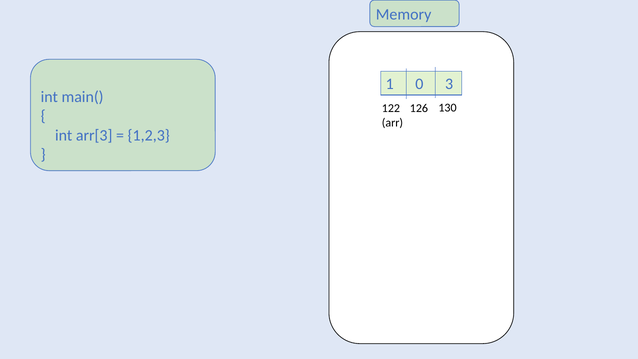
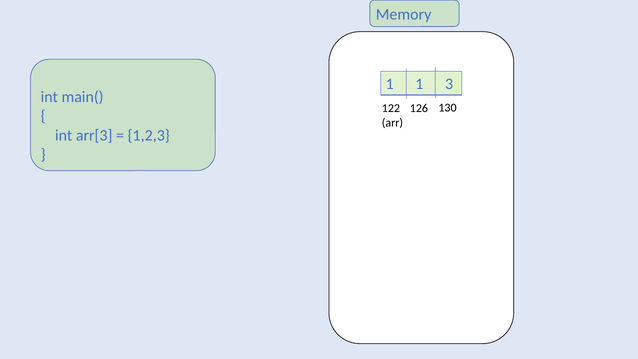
1 0: 0 -> 1
